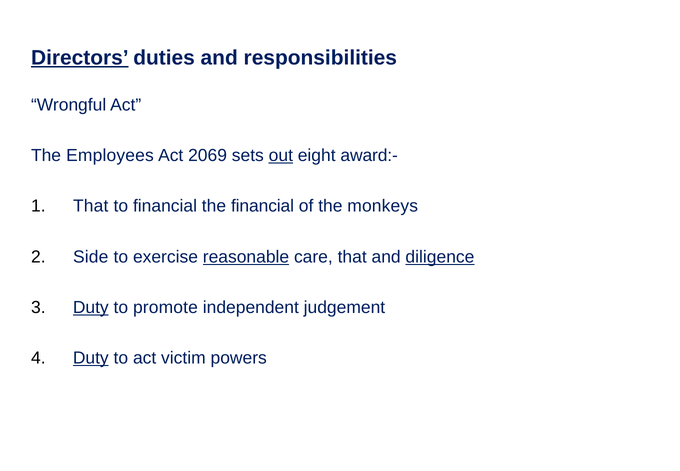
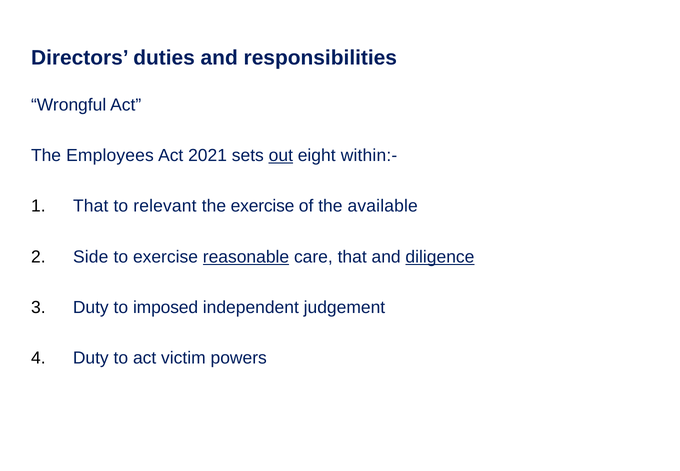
Directors underline: present -> none
2069: 2069 -> 2021
award:-: award:- -> within:-
to financial: financial -> relevant
the financial: financial -> exercise
monkeys: monkeys -> available
Duty at (91, 307) underline: present -> none
promote: promote -> imposed
Duty at (91, 358) underline: present -> none
